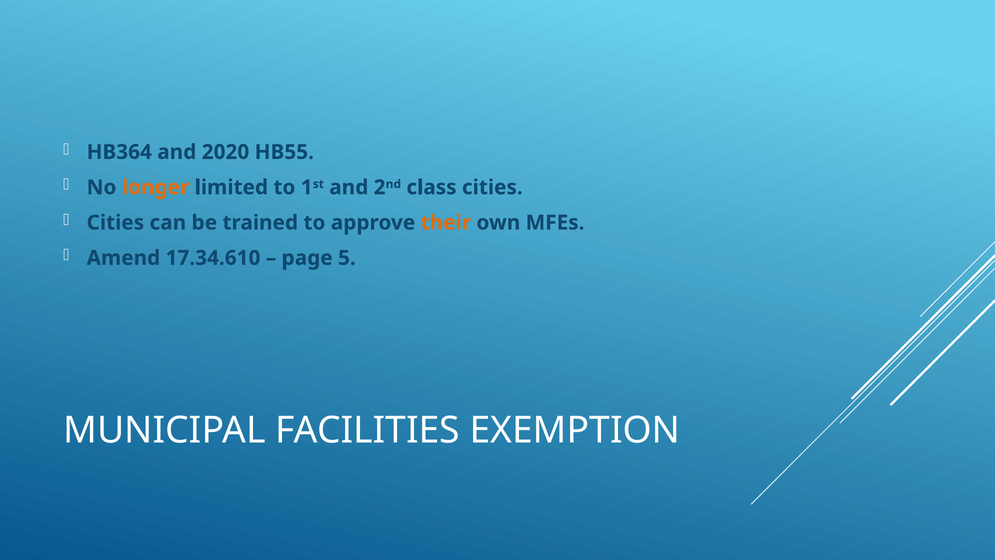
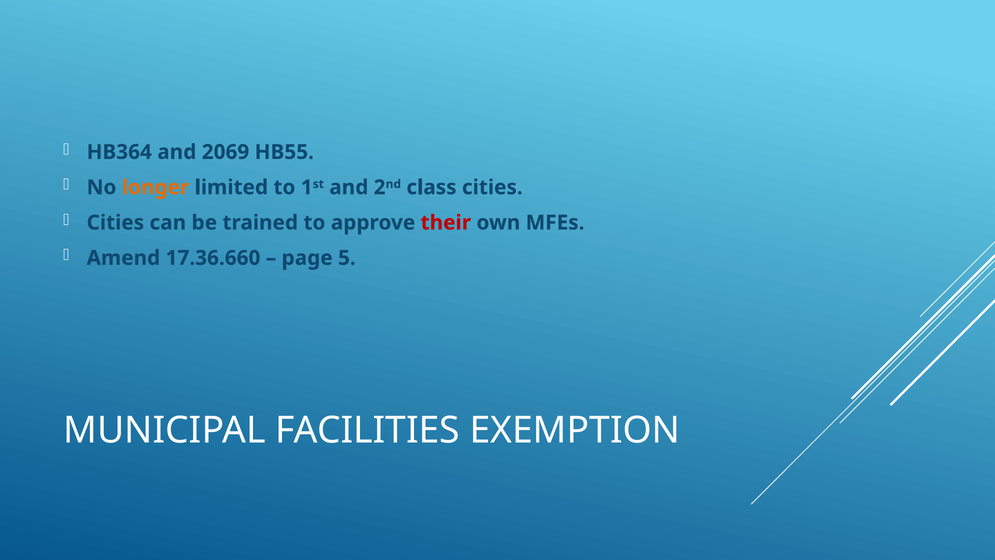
2020: 2020 -> 2069
their colour: orange -> red
17.34.610: 17.34.610 -> 17.36.660
